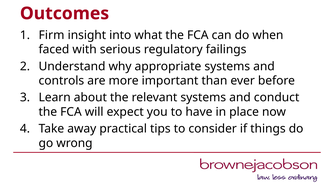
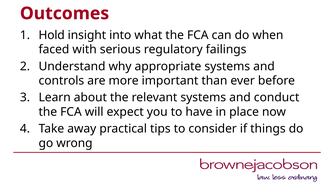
Firm: Firm -> Hold
